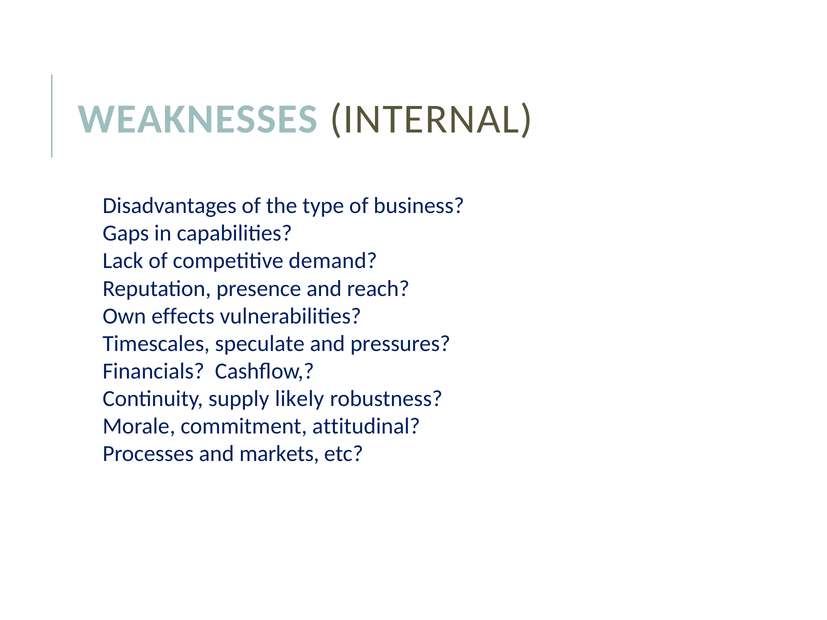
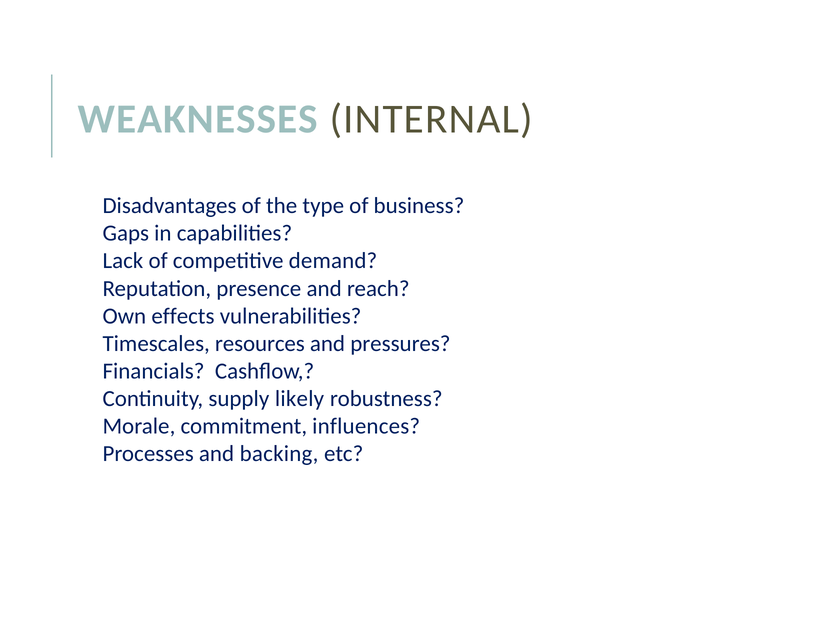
speculate: speculate -> resources
attitudinal: attitudinal -> influences
markets: markets -> backing
